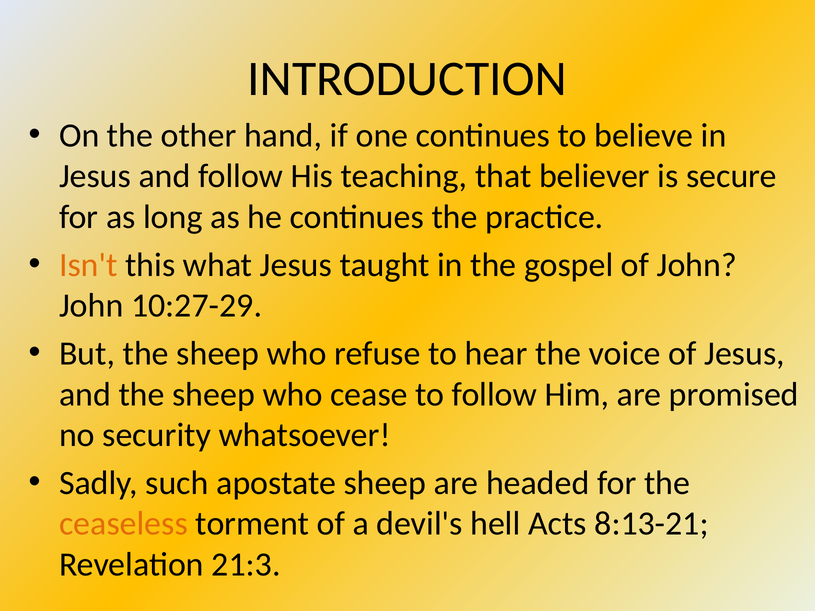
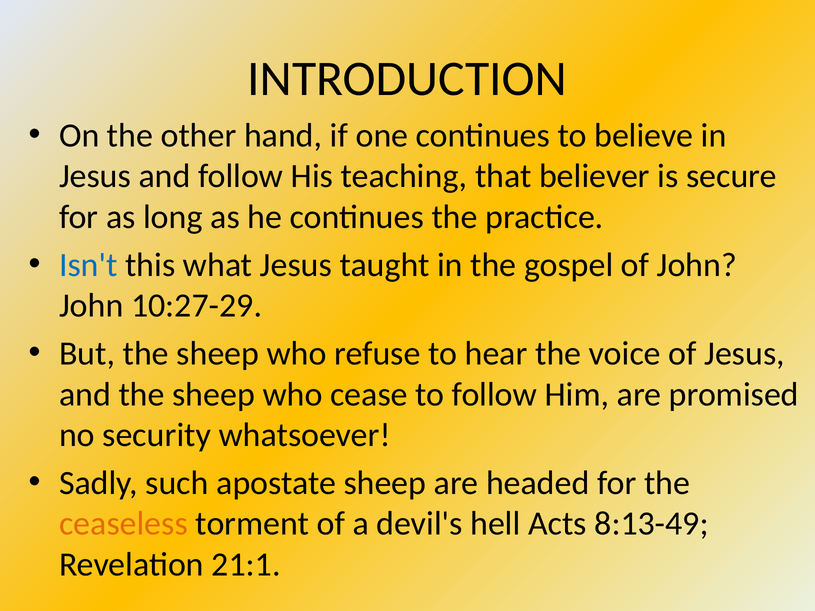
Isn't colour: orange -> blue
8:13-21: 8:13-21 -> 8:13-49
21:3: 21:3 -> 21:1
